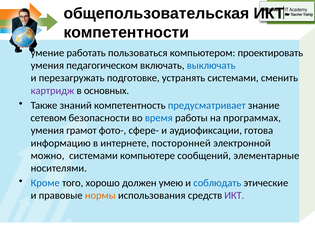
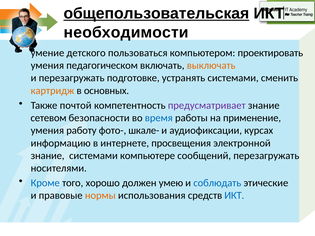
общепользовательская underline: none -> present
компетентности: компетентности -> необходимости
работать: работать -> детского
выключать colour: blue -> orange
картридж colour: purple -> orange
знаний: знаний -> почтой
предусматривает colour: blue -> purple
программах: программах -> применение
грамот: грамот -> работу
сфере-: сфере- -> шкале-
готова: готова -> курсах
посторонней: посторонней -> просвещения
можно at (48, 156): можно -> знание
сообщений элементарные: элементарные -> перезагружать
ИКТ colour: purple -> blue
